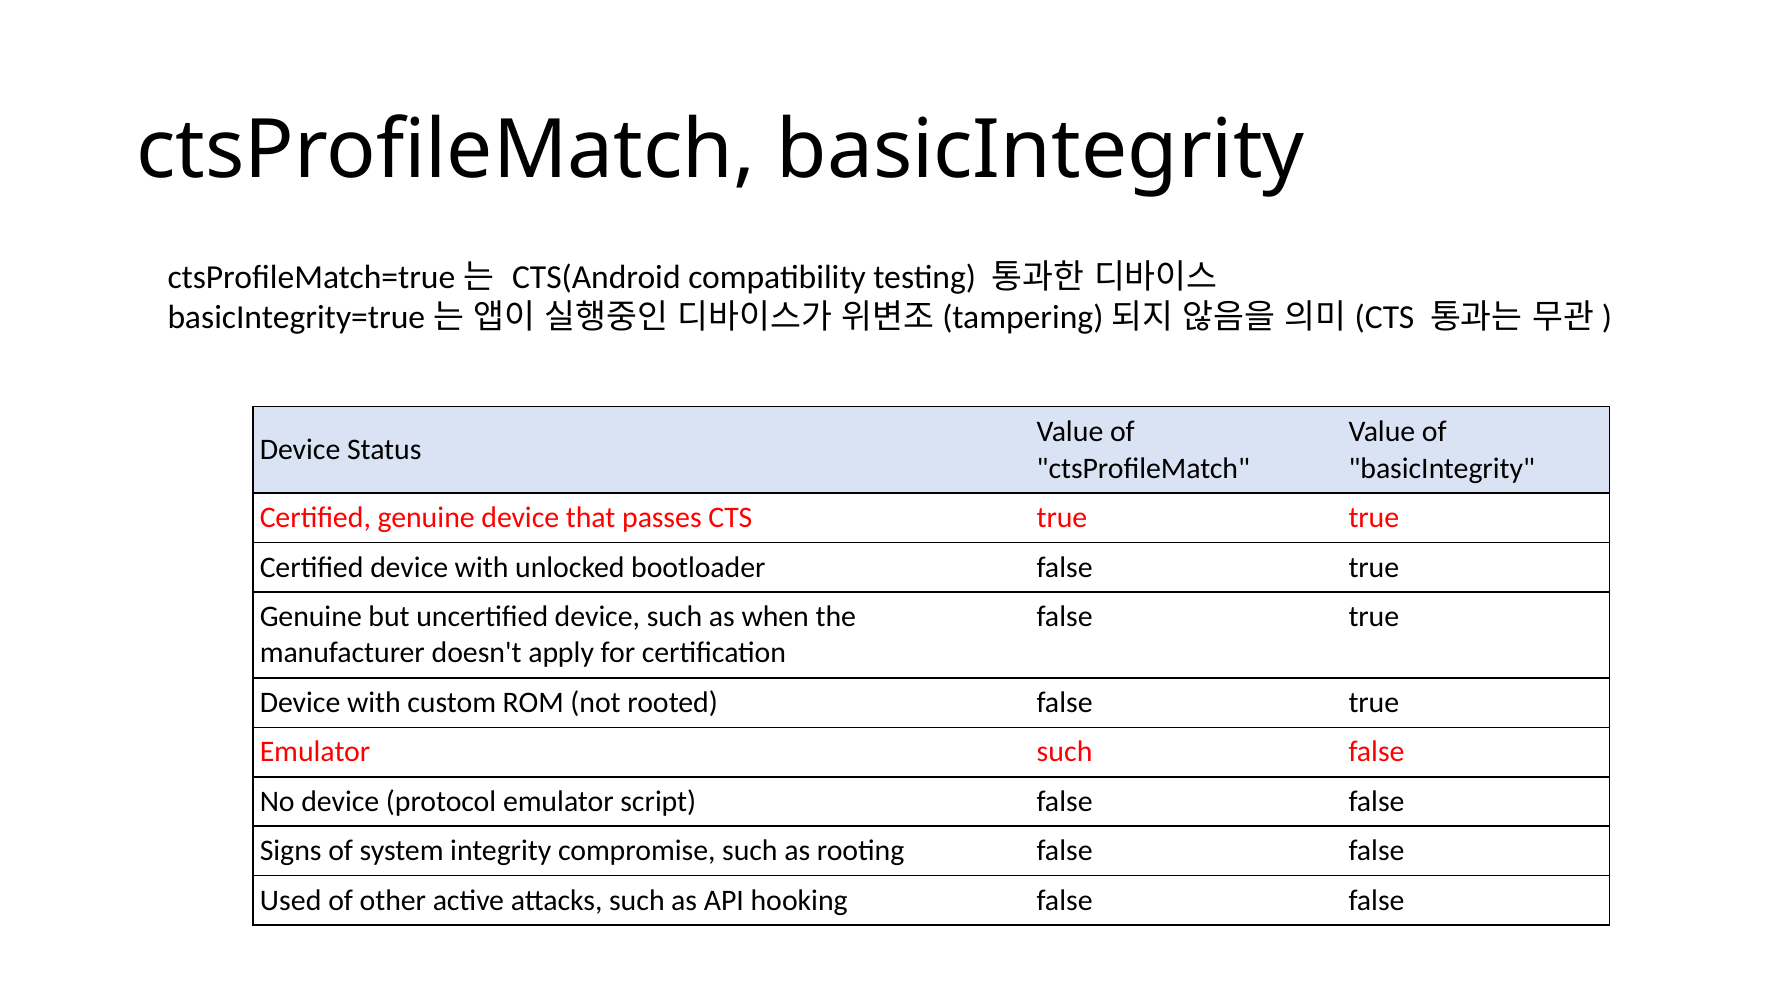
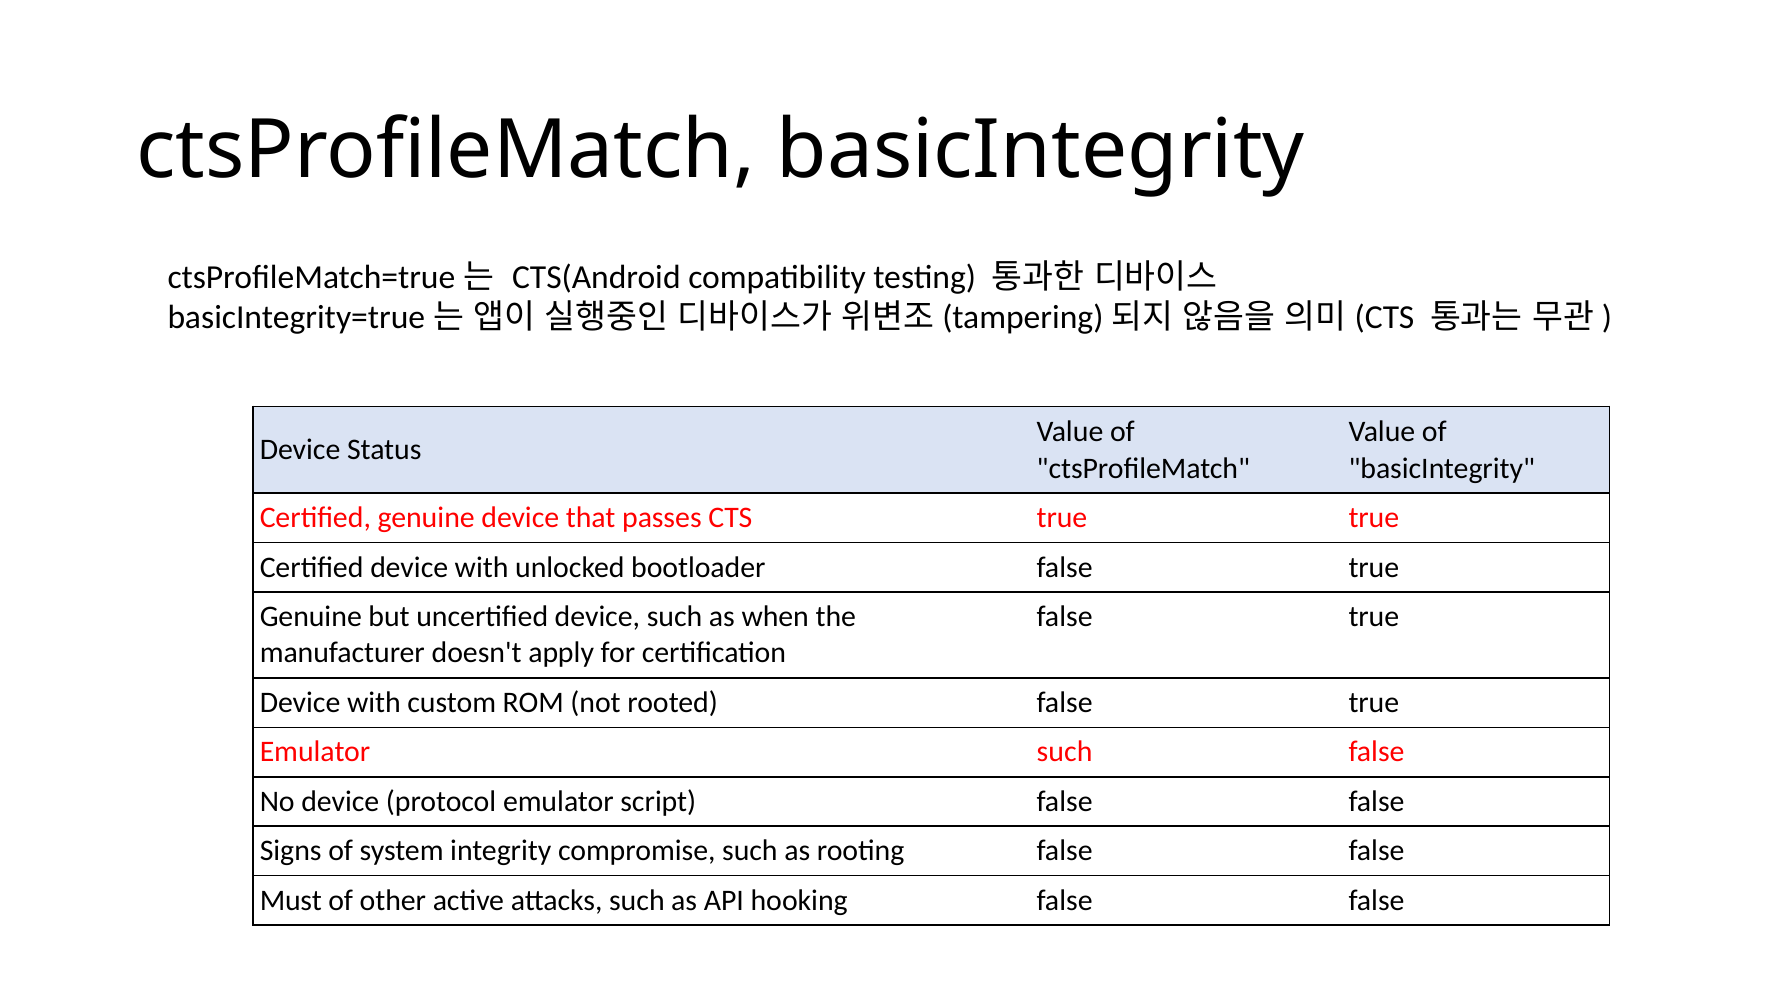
Used: Used -> Must
